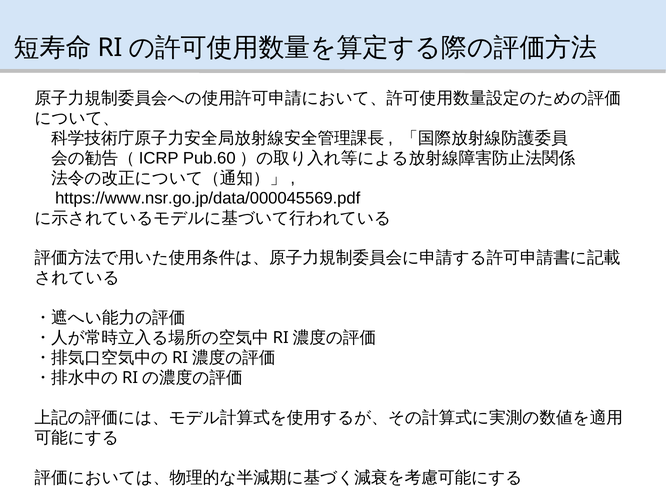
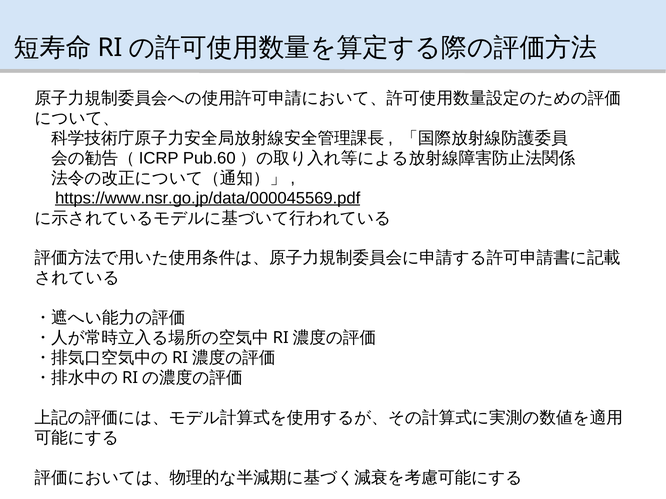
https://www.nsr.go.jp/data/000045569.pdf underline: none -> present
